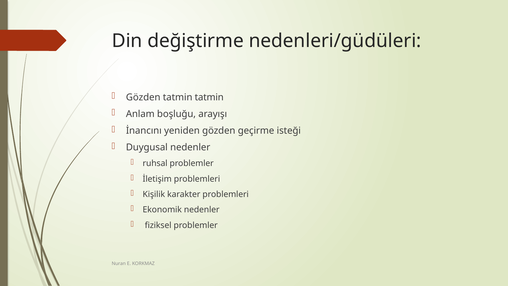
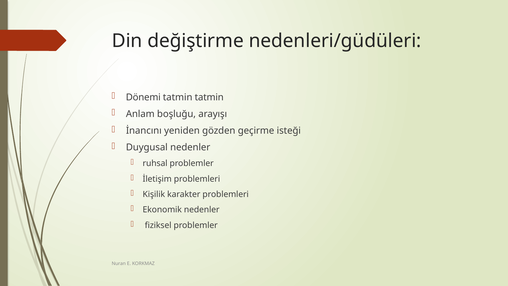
Gözden at (143, 97): Gözden -> Dönemi
